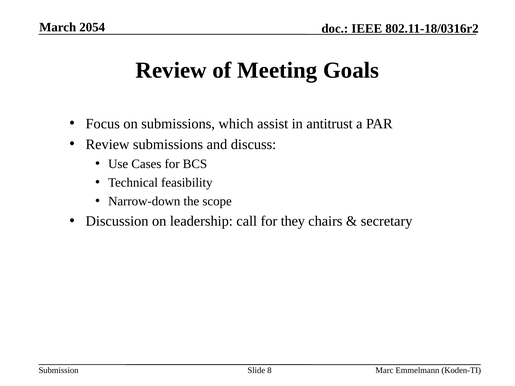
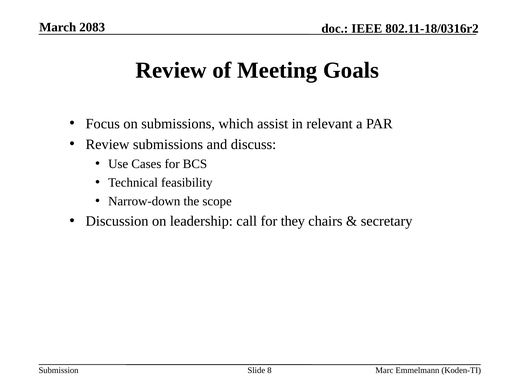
2054: 2054 -> 2083
antitrust: antitrust -> relevant
